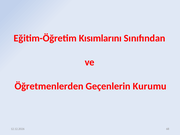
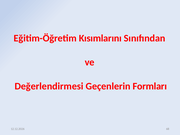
Öğretmenlerden: Öğretmenlerden -> Değerlendirmesi
Kurumu: Kurumu -> Formları
